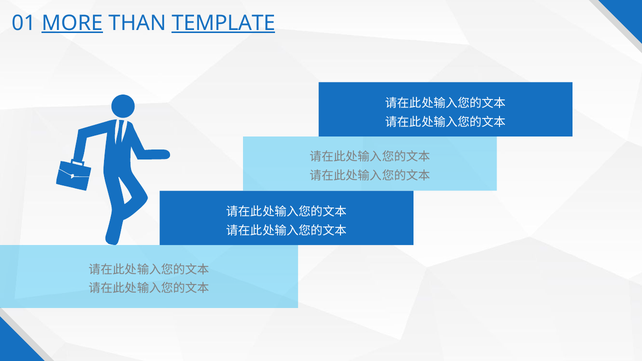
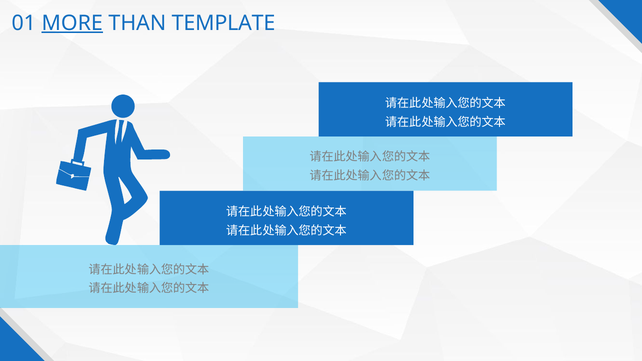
TEMPLATE underline: present -> none
